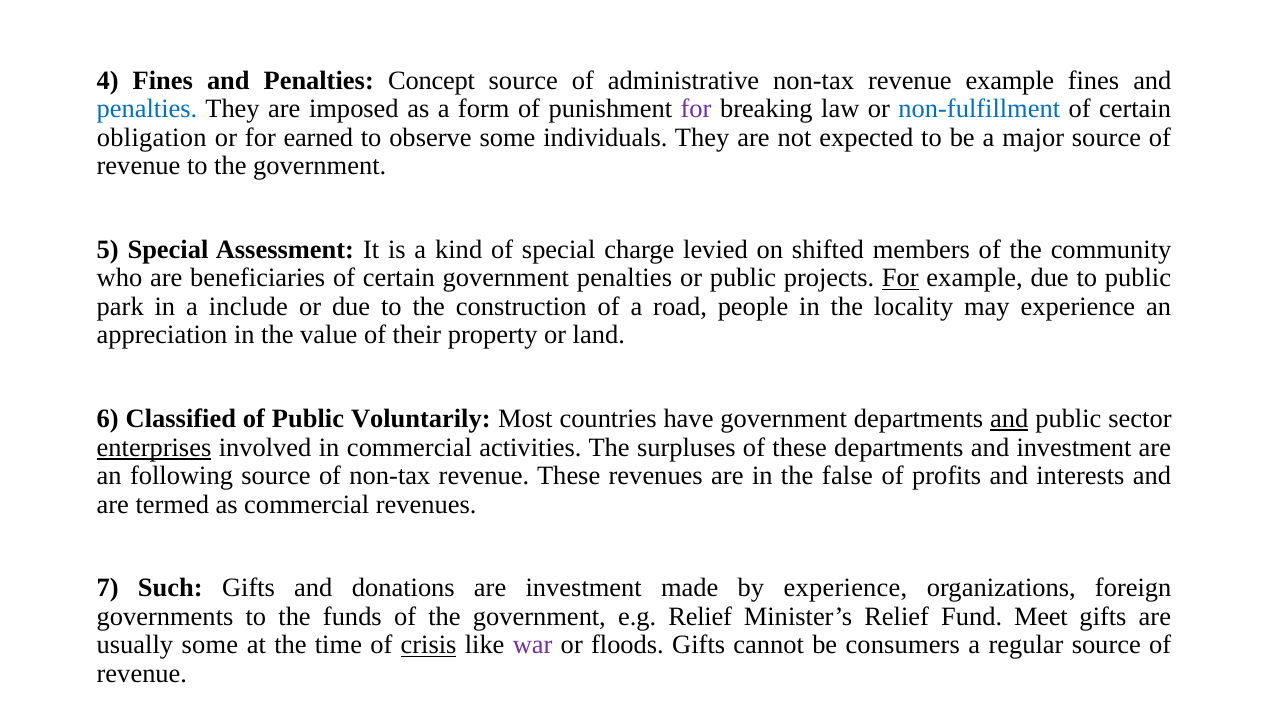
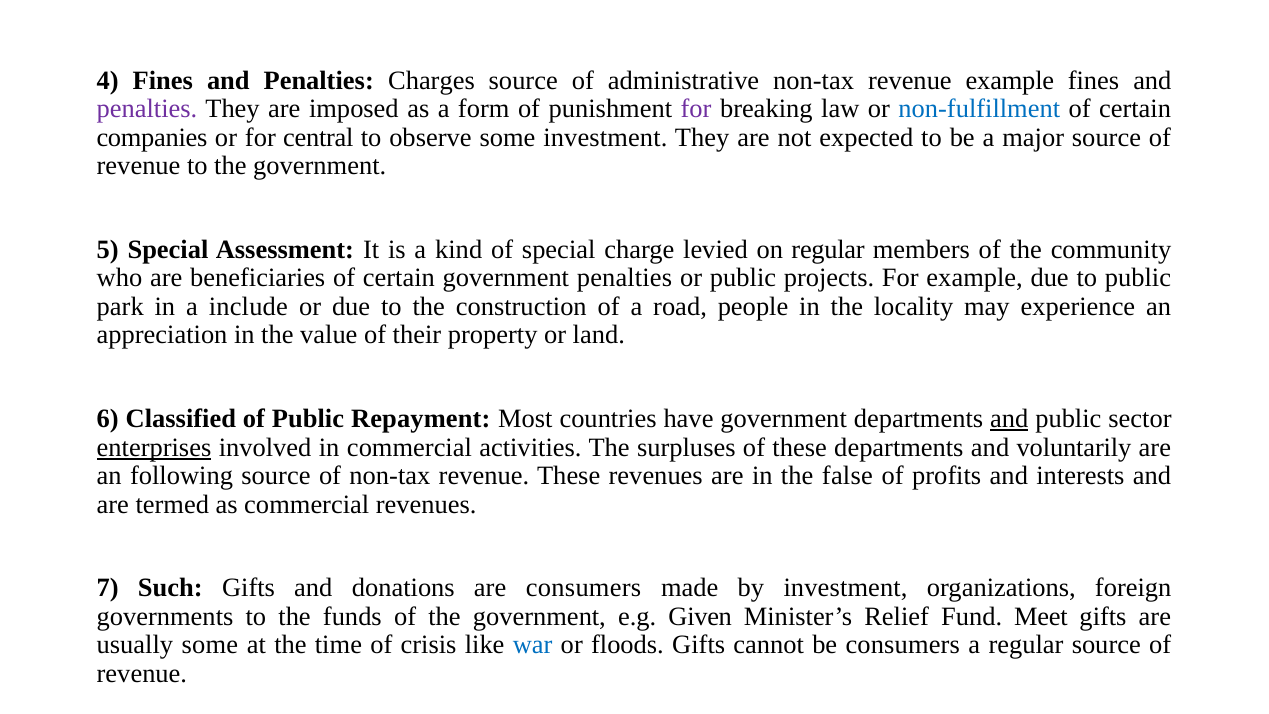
Concept: Concept -> Charges
penalties at (147, 109) colour: blue -> purple
obligation: obligation -> companies
earned: earned -> central
some individuals: individuals -> investment
on shifted: shifted -> regular
For at (900, 278) underline: present -> none
Voluntarily: Voluntarily -> Repayment
and investment: investment -> voluntarily
are investment: investment -> consumers
by experience: experience -> investment
e.g Relief: Relief -> Given
crisis underline: present -> none
war colour: purple -> blue
